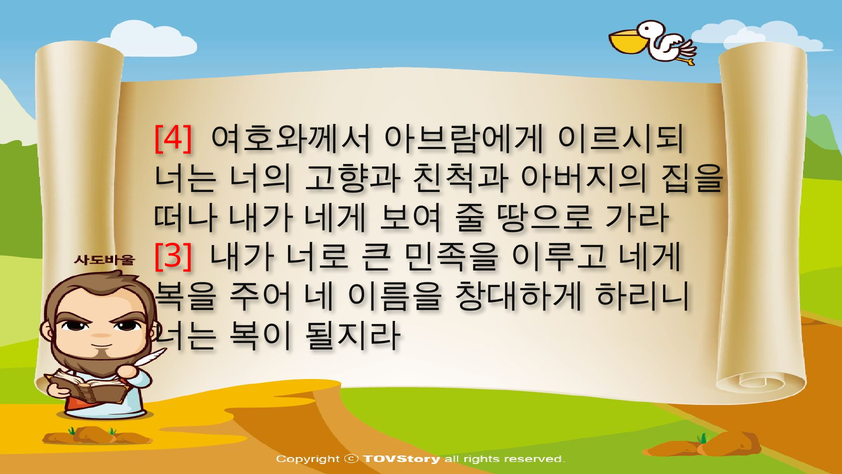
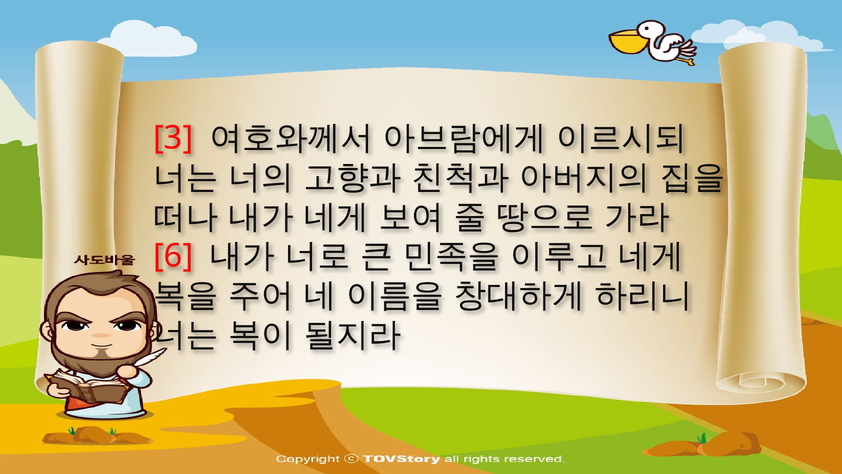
4: 4 -> 3
3: 3 -> 6
